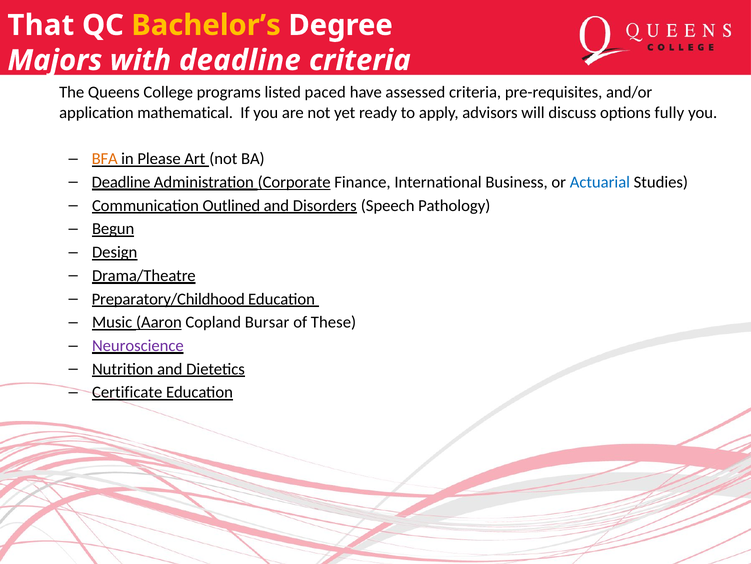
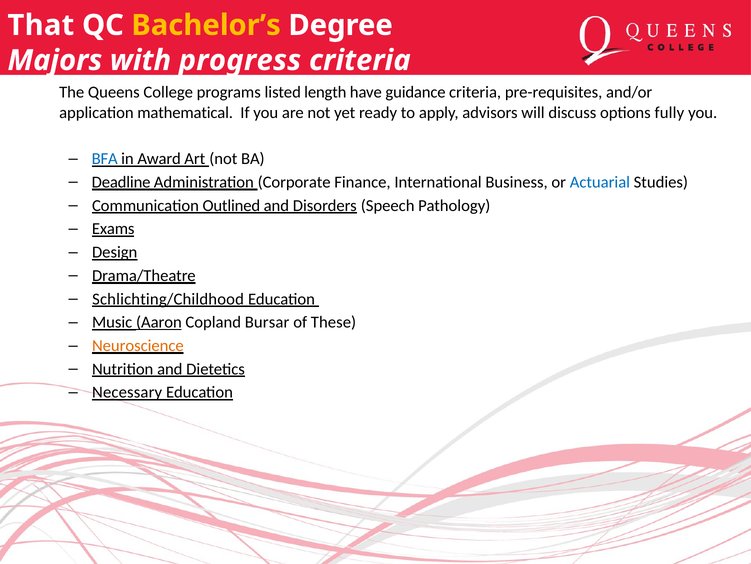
with deadline: deadline -> progress
paced: paced -> length
assessed: assessed -> guidance
BFA colour: orange -> blue
Please: Please -> Award
Corporate underline: present -> none
Begun: Begun -> Exams
Preparatory/Childhood: Preparatory/Childhood -> Schlichting/Childhood
Neuroscience colour: purple -> orange
Certificate: Certificate -> Necessary
